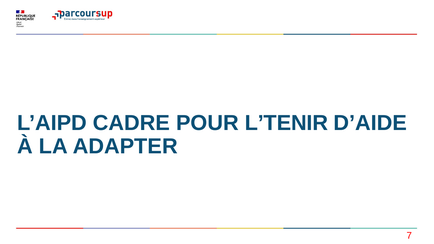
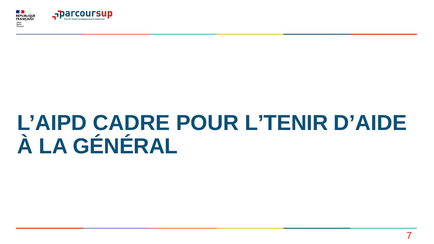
ADAPTER: ADAPTER -> GÉNÉRAL
